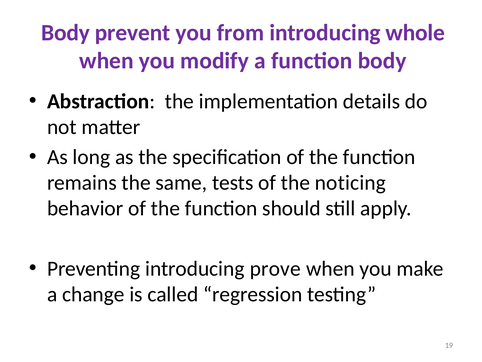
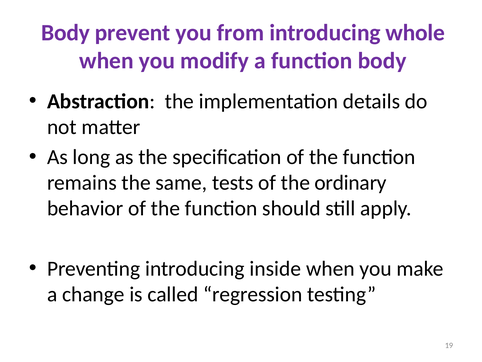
noticing: noticing -> ordinary
prove: prove -> inside
